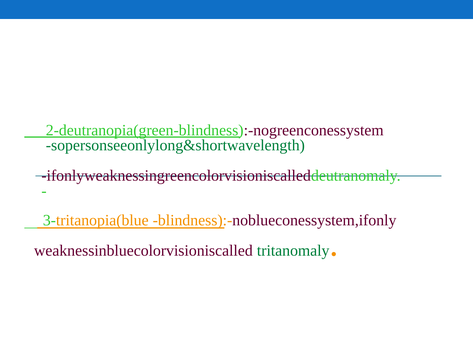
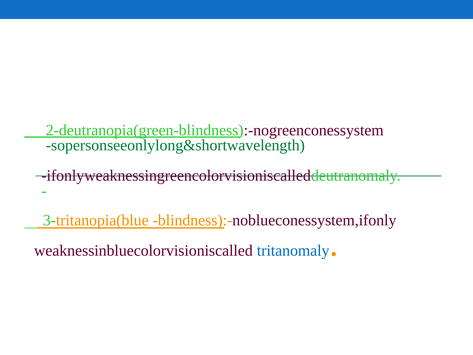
tritanomaly colour: green -> blue
